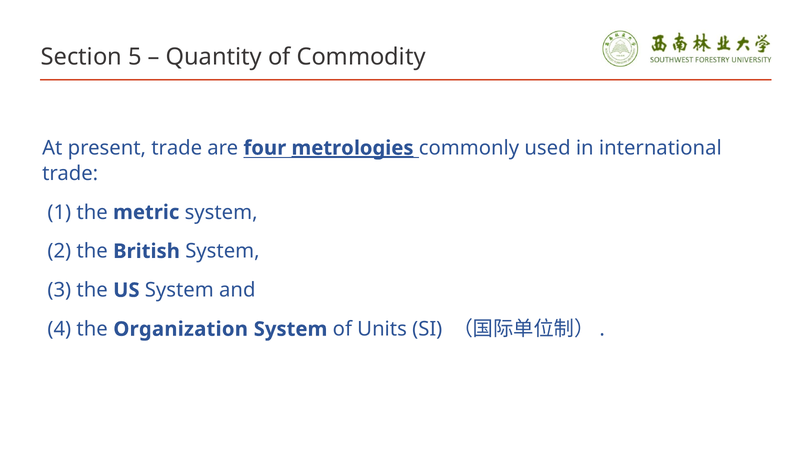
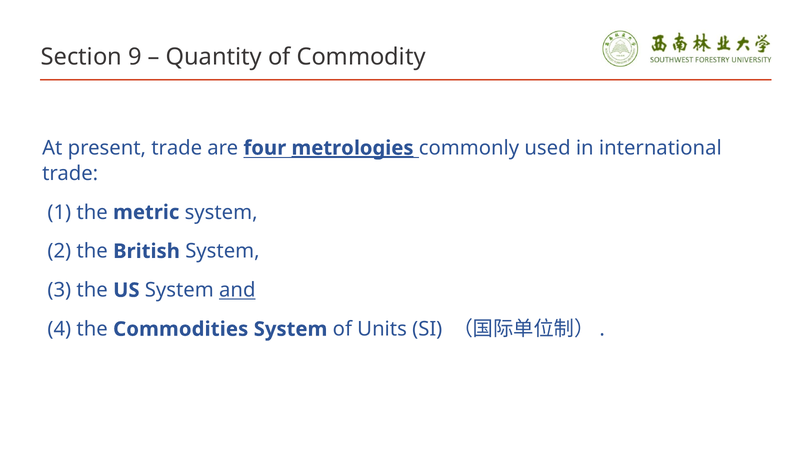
5: 5 -> 9
and underline: none -> present
Organization: Organization -> Commodities
